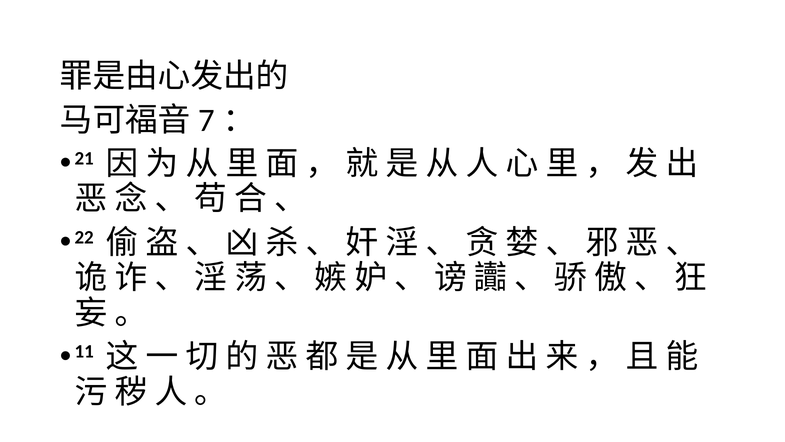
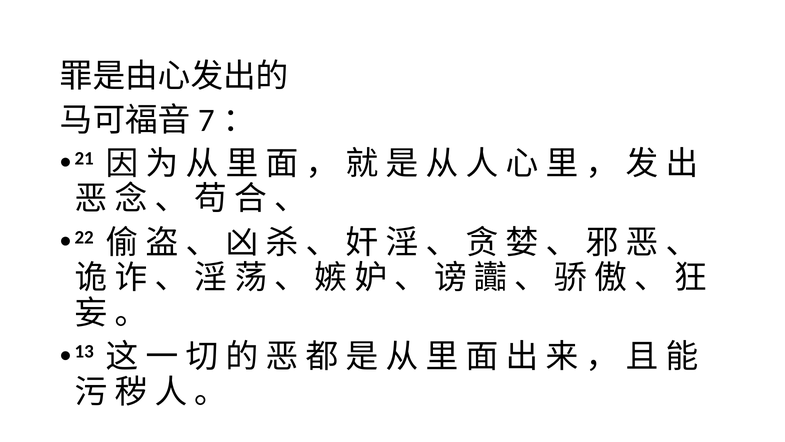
11: 11 -> 13
